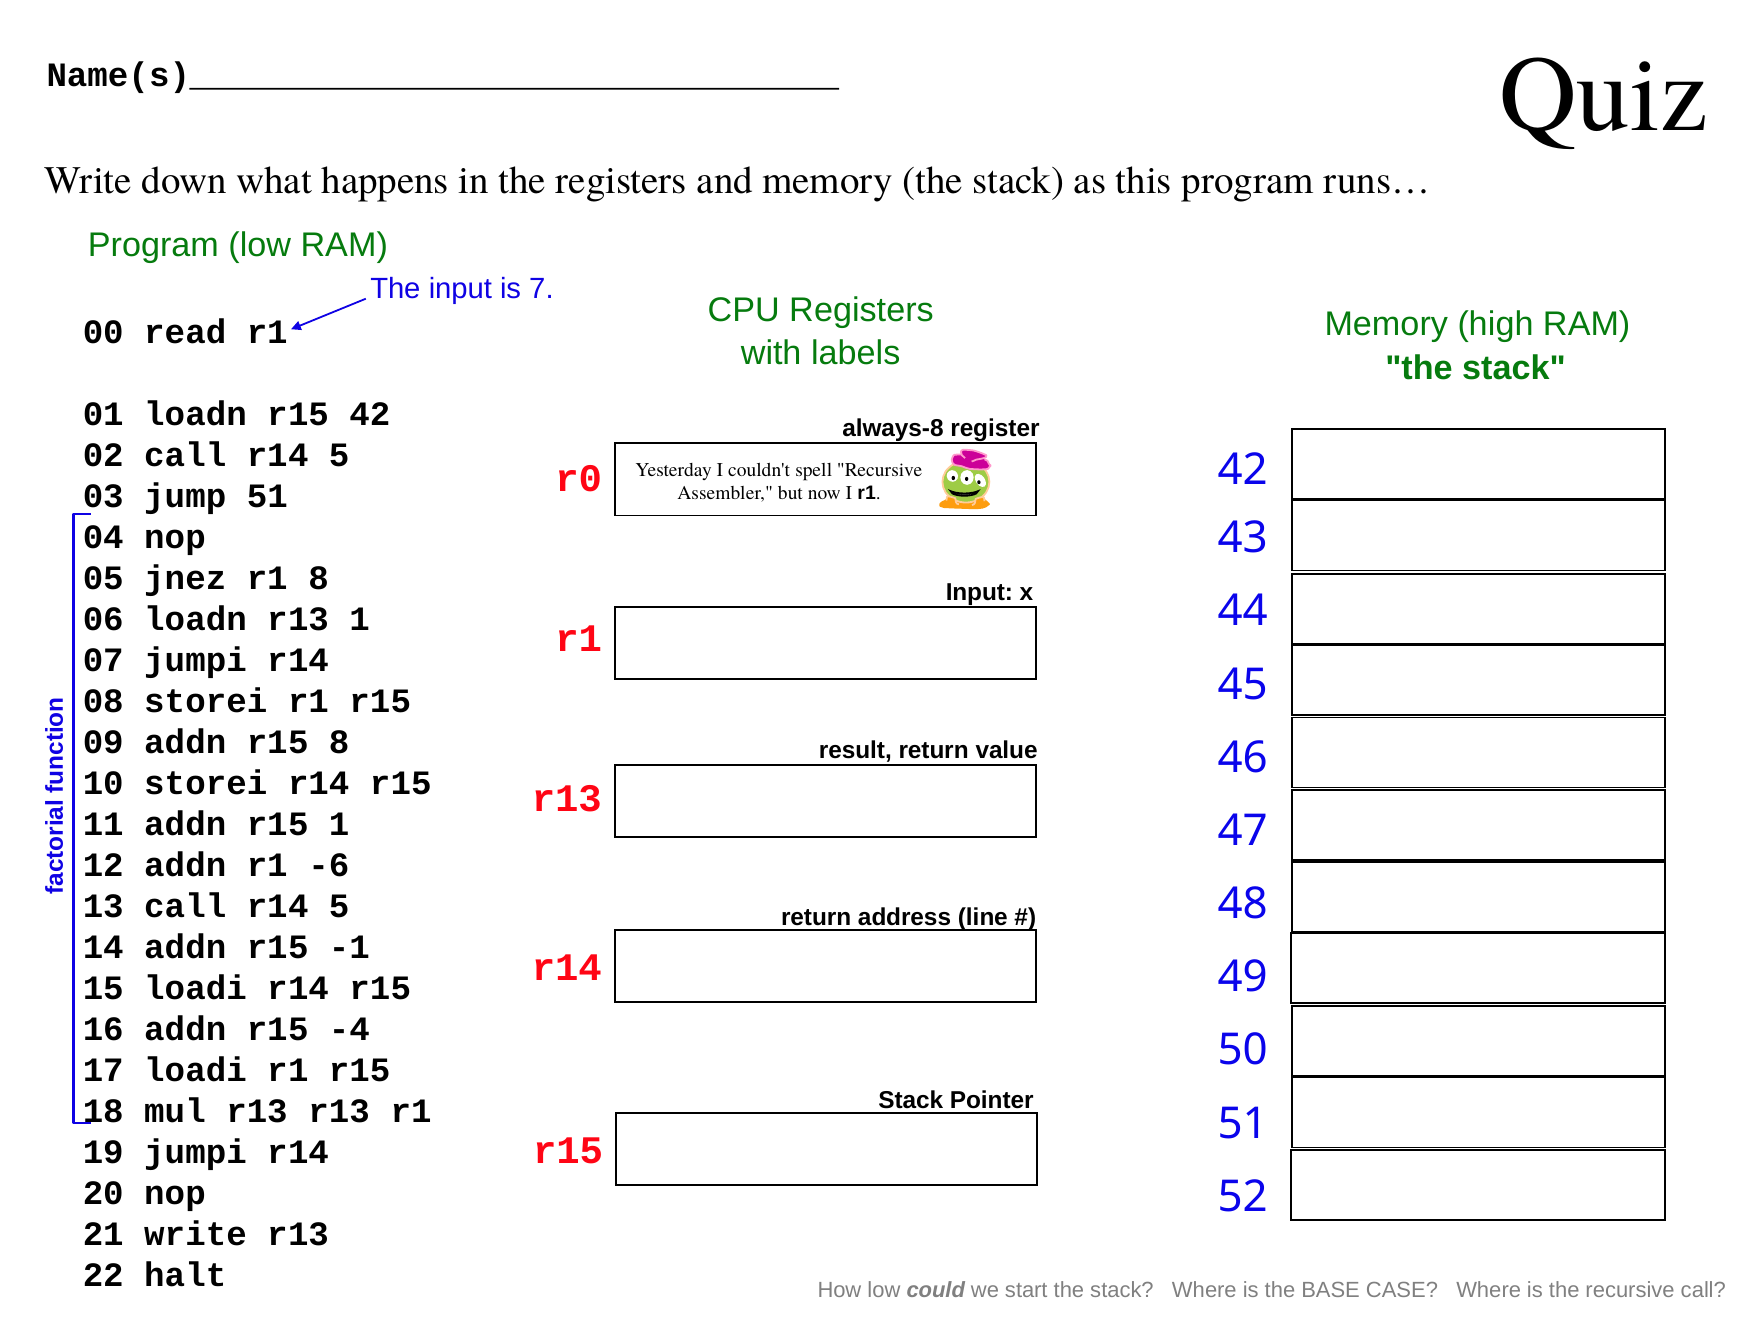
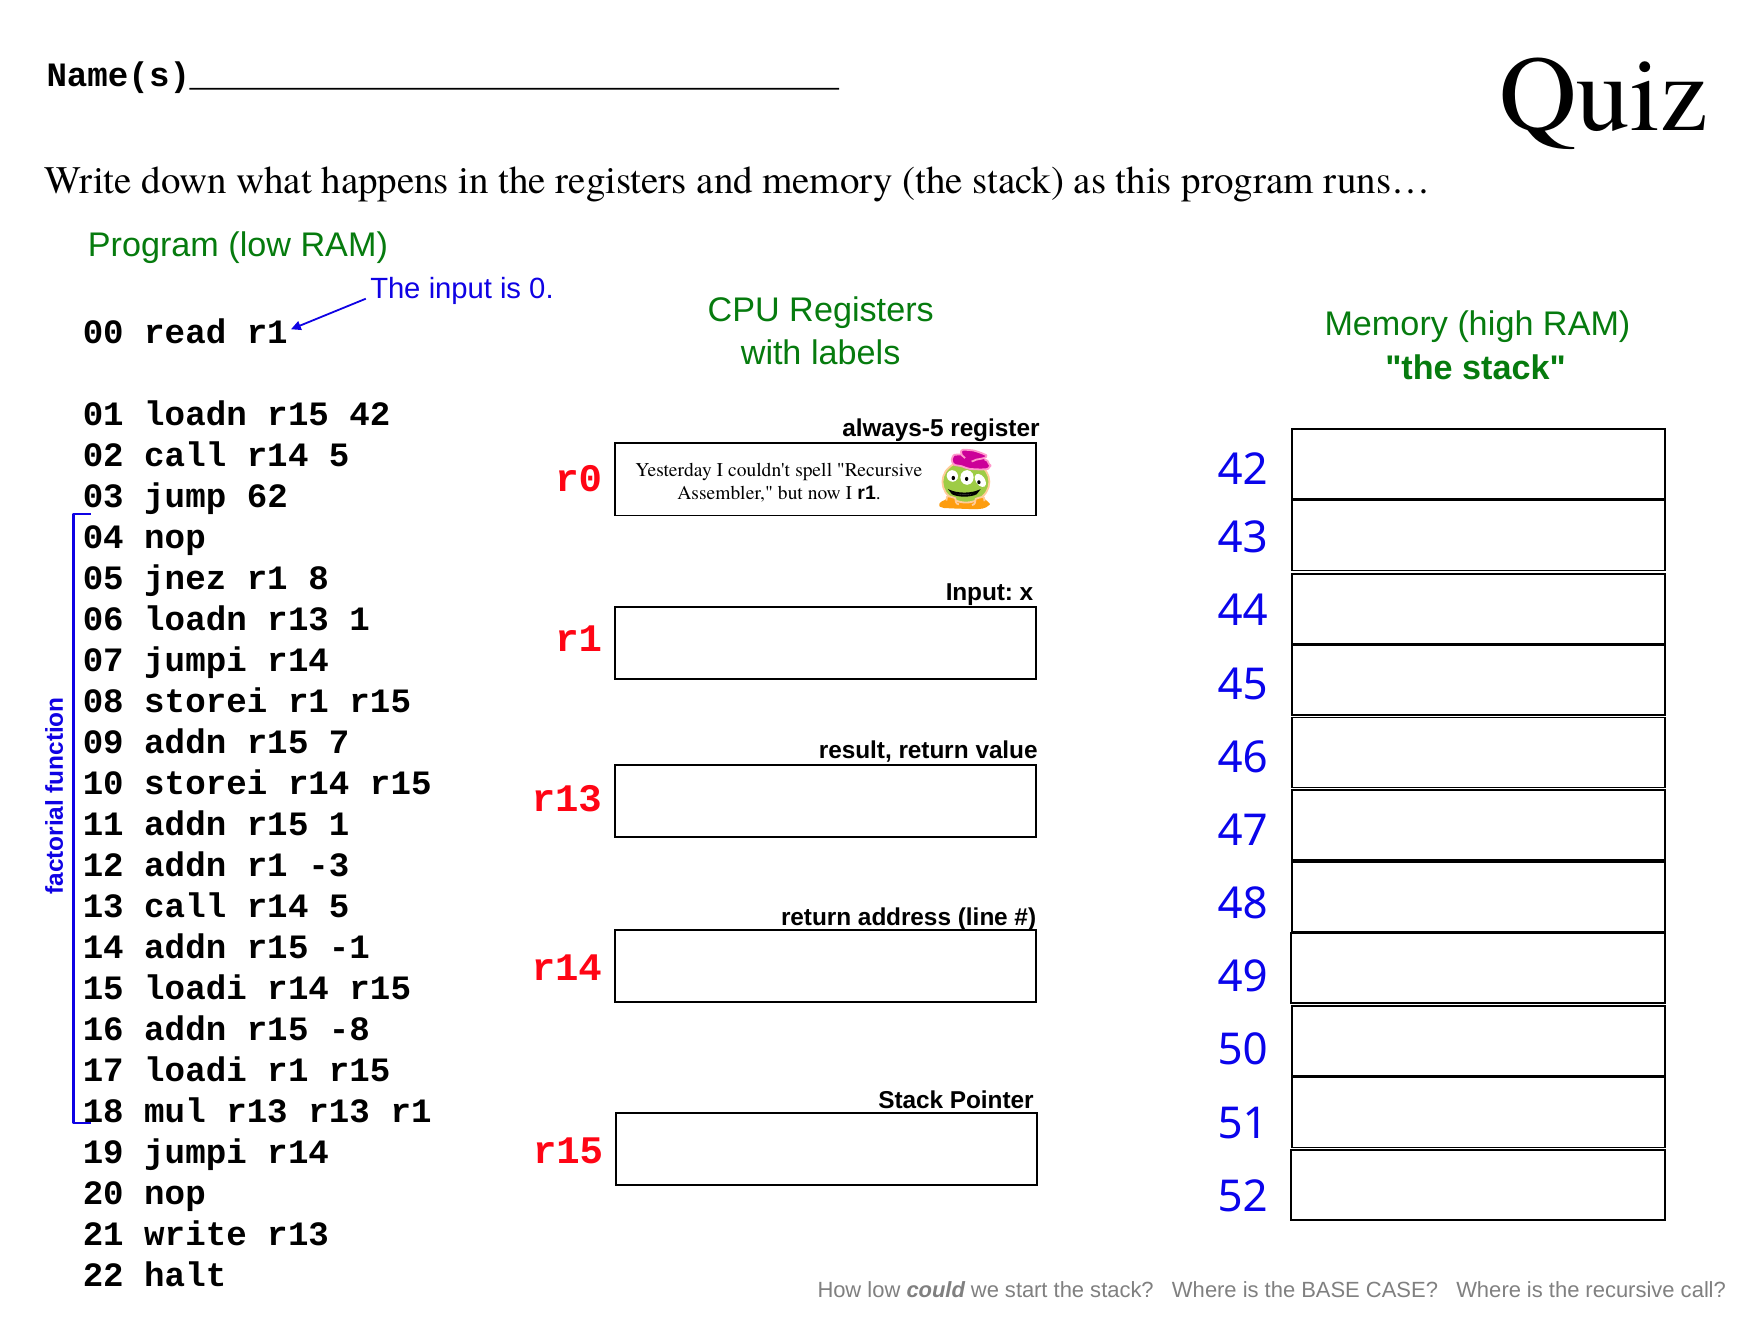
7: 7 -> 0
always-8: always-8 -> always-5
jump 51: 51 -> 62
r15 8: 8 -> 7
-6: -6 -> -3
-4: -4 -> -8
